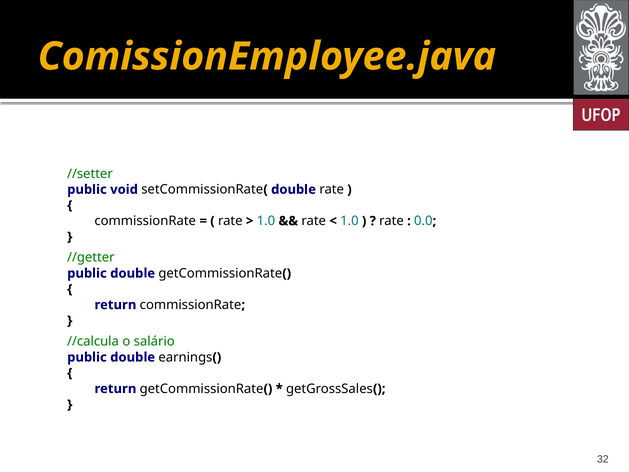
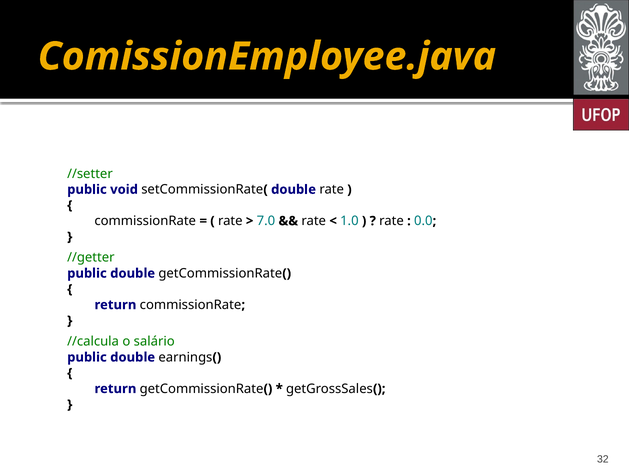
1.0 at (266, 221): 1.0 -> 7.0
